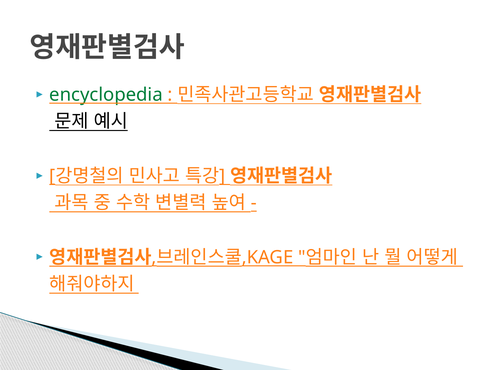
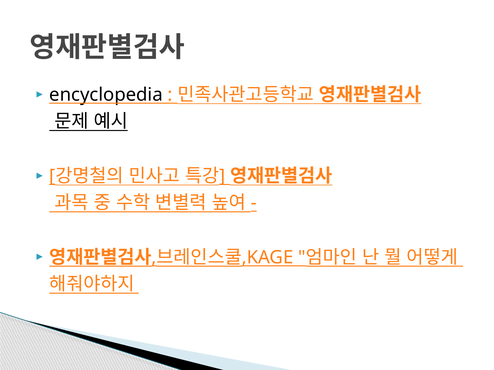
encyclopedia colour: green -> black
